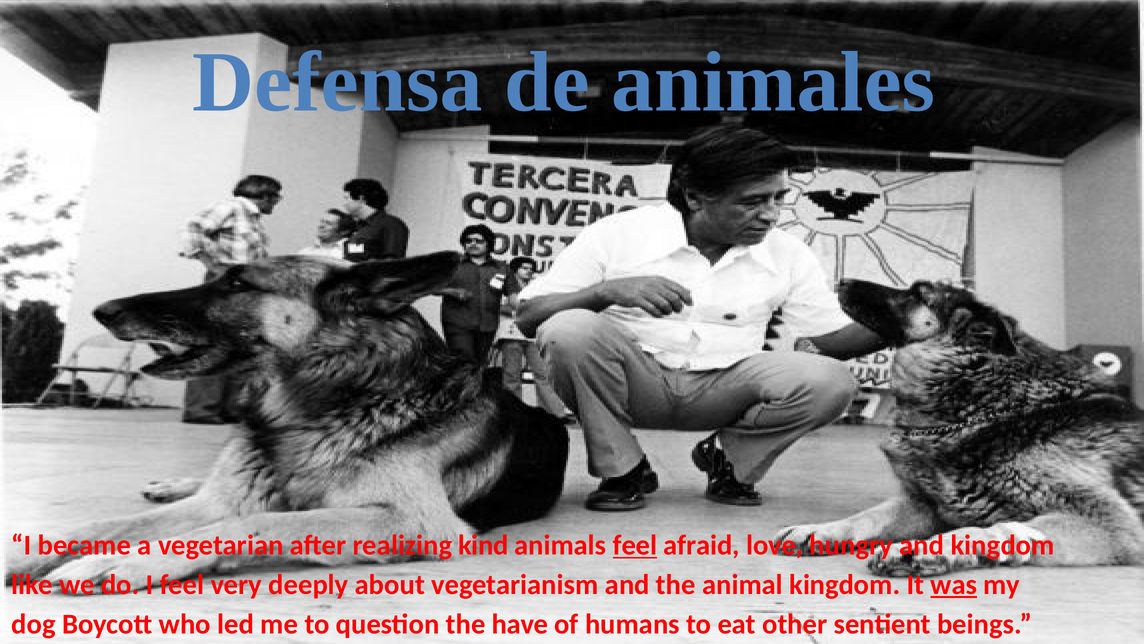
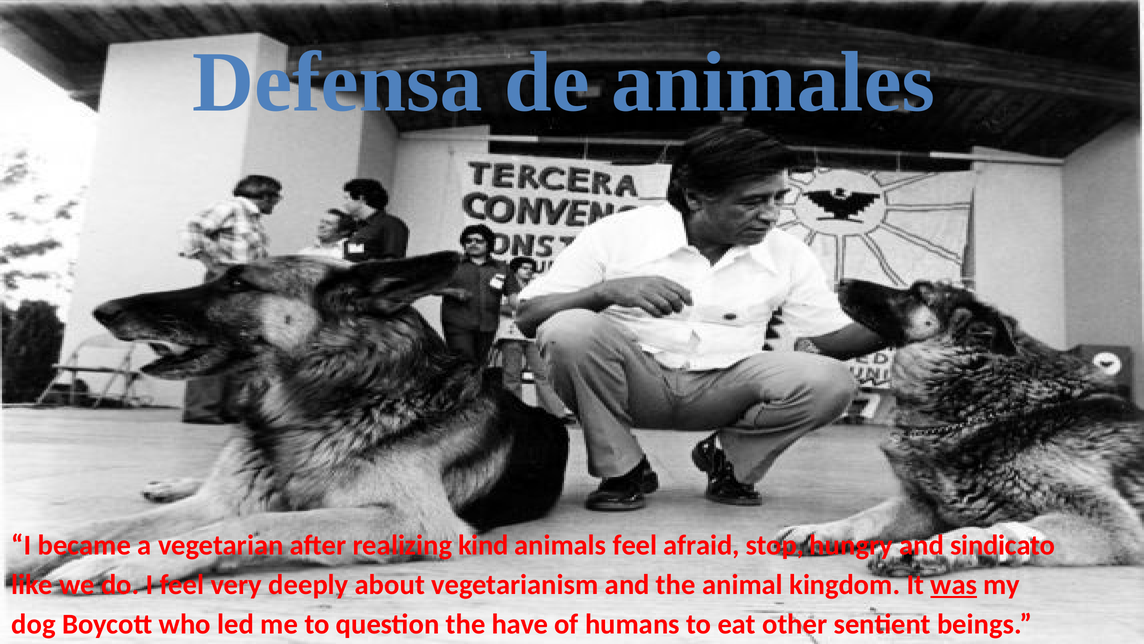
feel at (635, 545) underline: present -> none
love: love -> stop
and kingdom: kingdom -> sindicato
